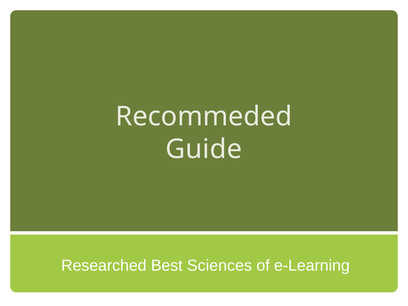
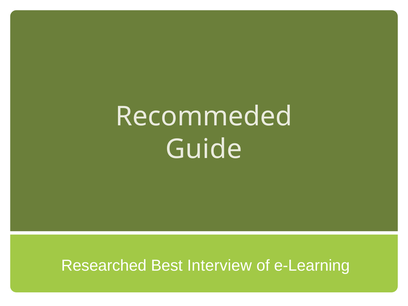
Sciences: Sciences -> Interview
